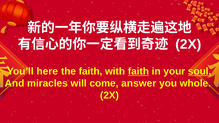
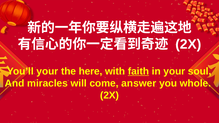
You’ll here: here -> your
the faith: faith -> here
soul underline: present -> none
